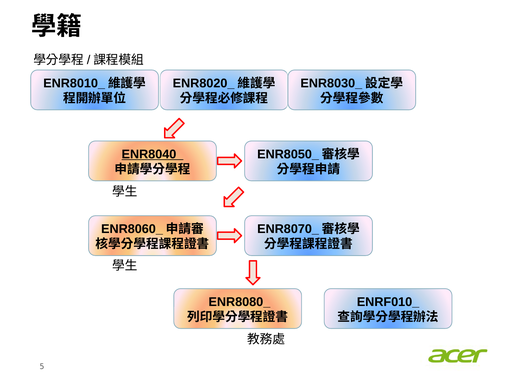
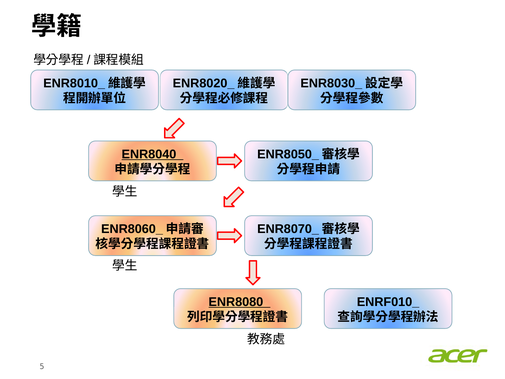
ENR8080_ underline: none -> present
